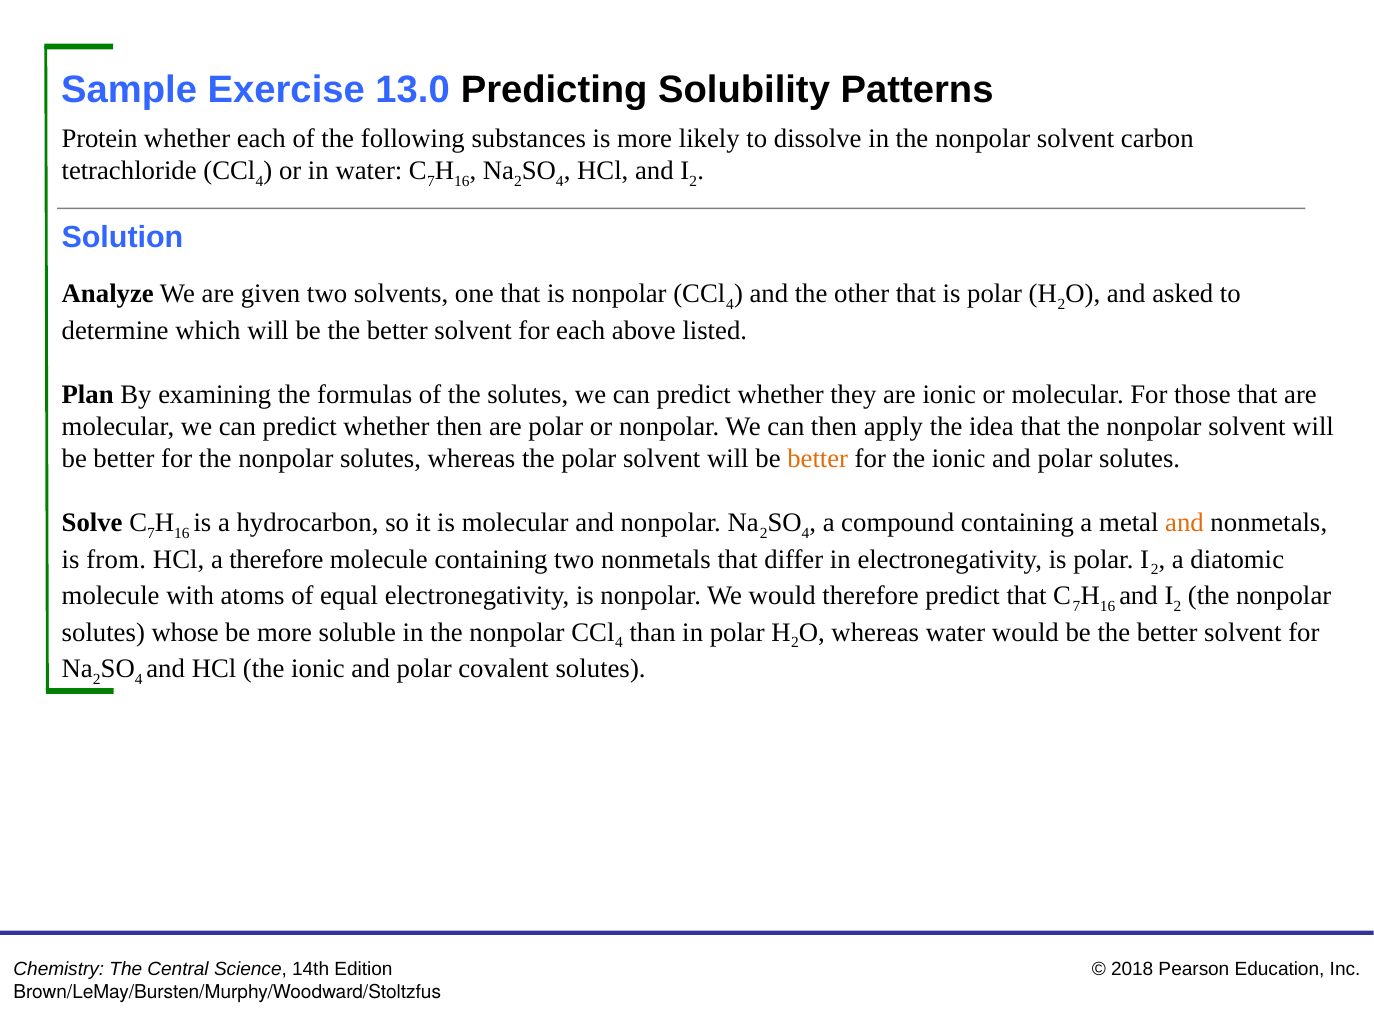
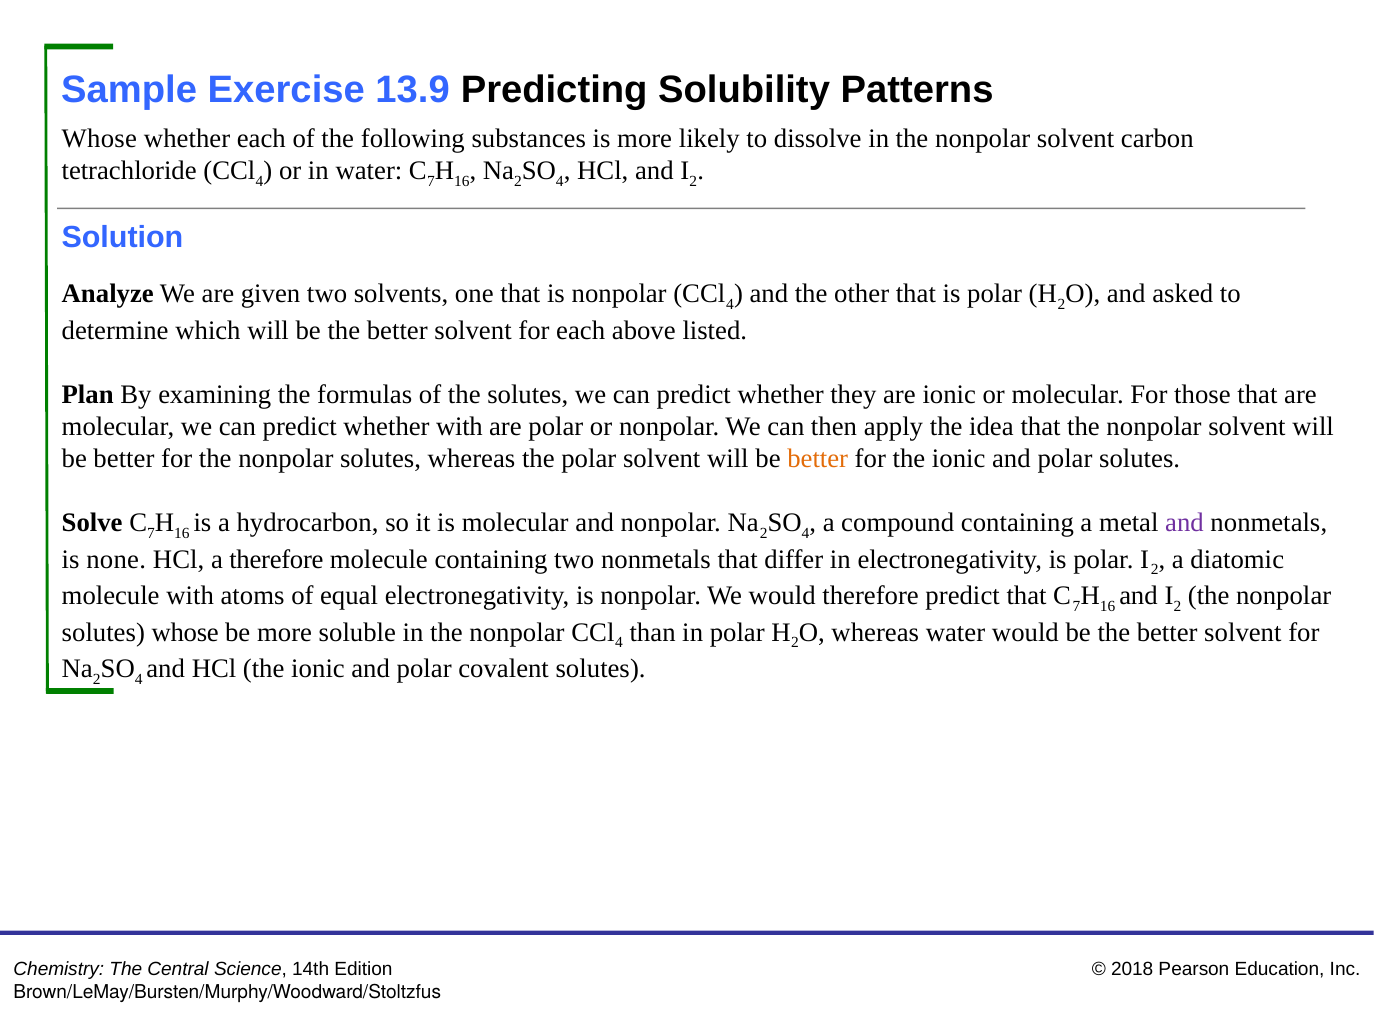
13.0: 13.0 -> 13.9
Protein at (100, 139): Protein -> Whose
whether then: then -> with
and at (1184, 523) colour: orange -> purple
from: from -> none
